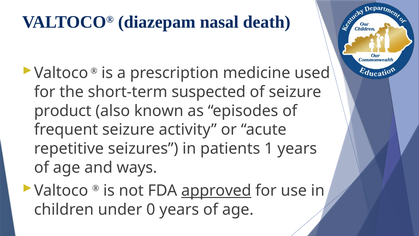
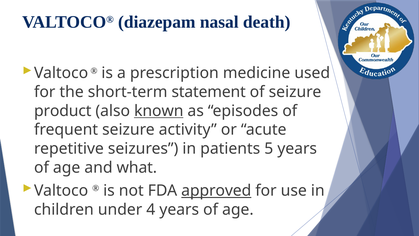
suspected: suspected -> statement
known underline: none -> present
1: 1 -> 5
ways: ways -> what
0: 0 -> 4
